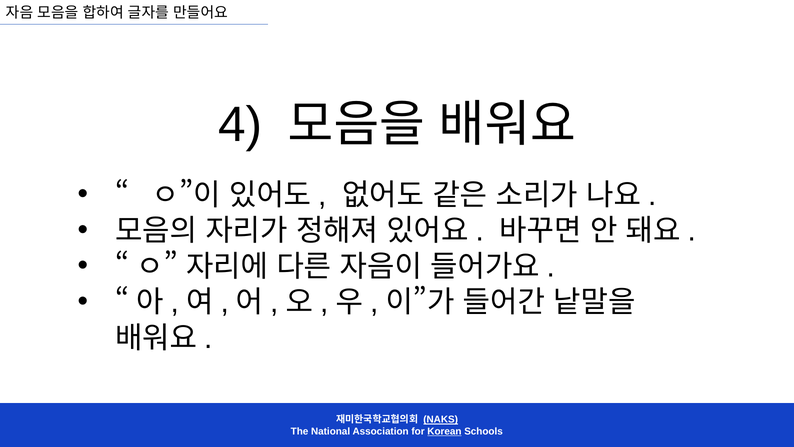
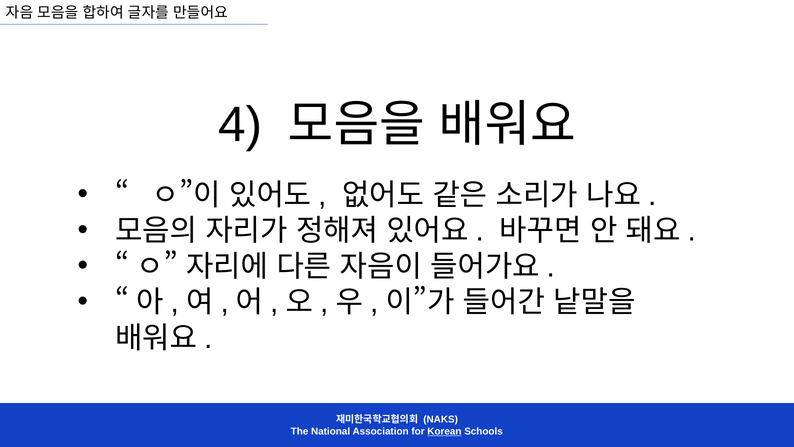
NAKS underline: present -> none
